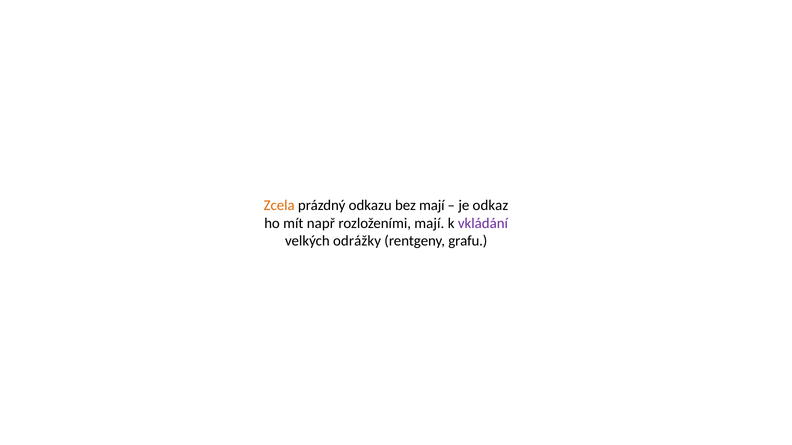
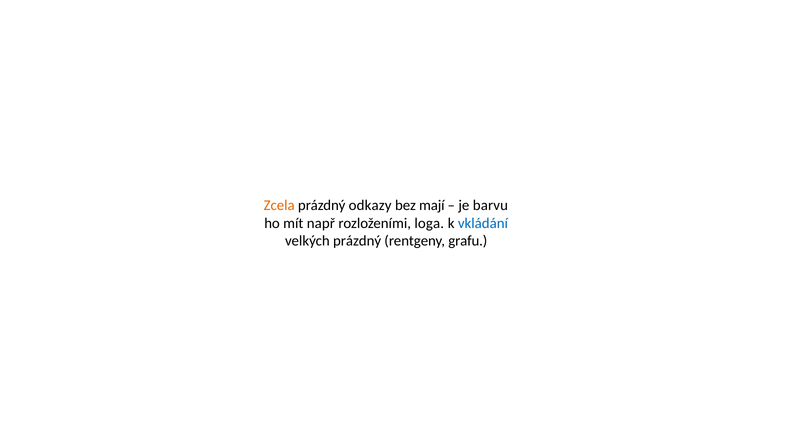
odkazu: odkazu -> odkazy
odkaz: odkaz -> barvu
rozloženími mají: mají -> loga
vkládání colour: purple -> blue
velkých odrážky: odrážky -> prázdný
